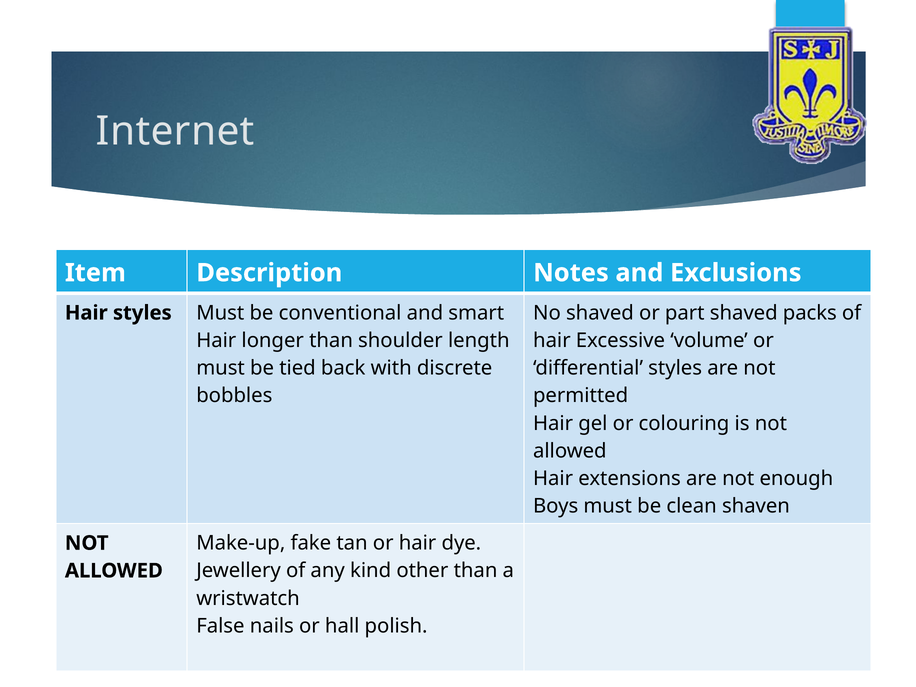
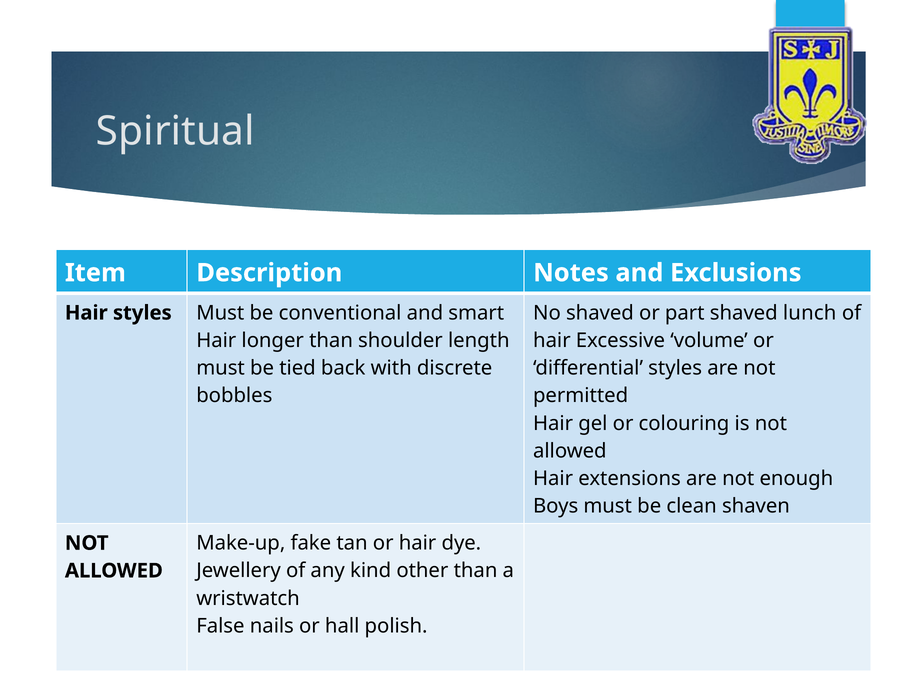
Internet: Internet -> Spiritual
packs: packs -> lunch
